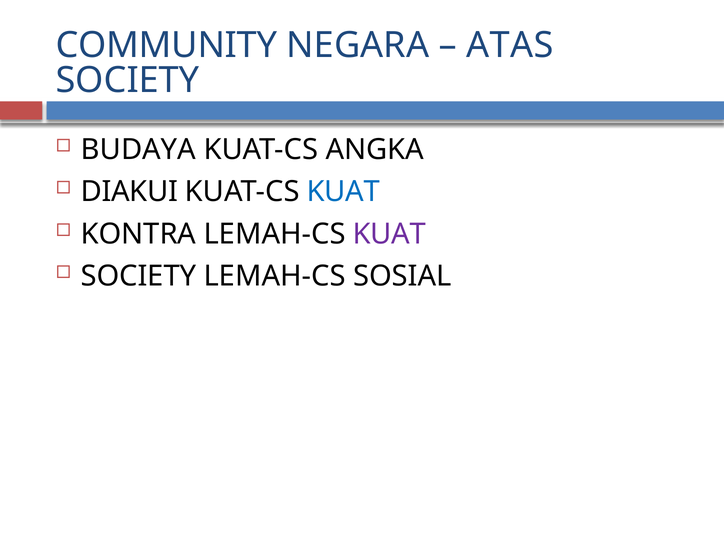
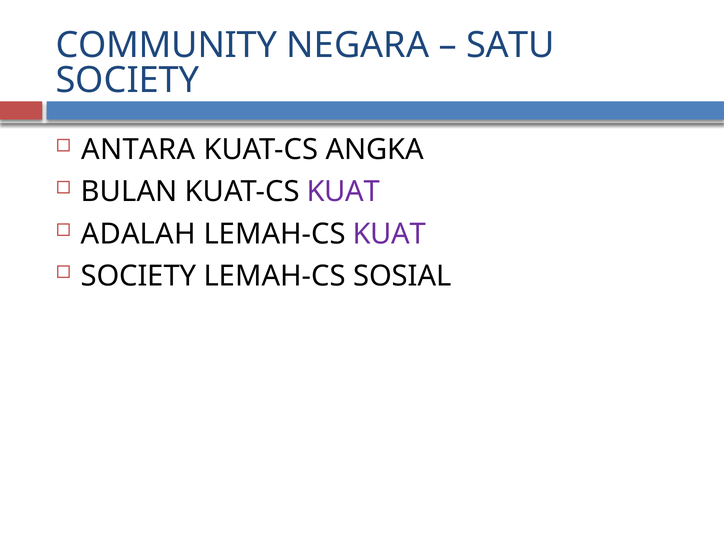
ATAS: ATAS -> SATU
BUDAYA: BUDAYA -> ANTARA
DIAKUI: DIAKUI -> BULAN
KUAT at (343, 192) colour: blue -> purple
KONTRA: KONTRA -> ADALAH
